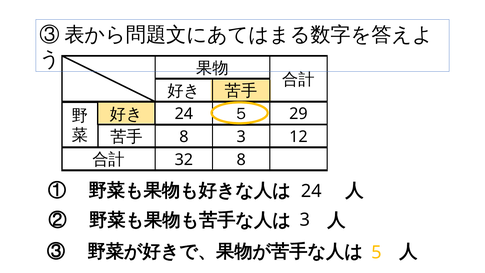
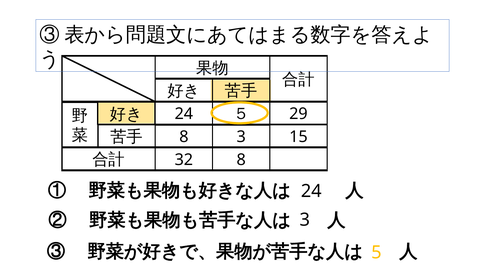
12: 12 -> 15
